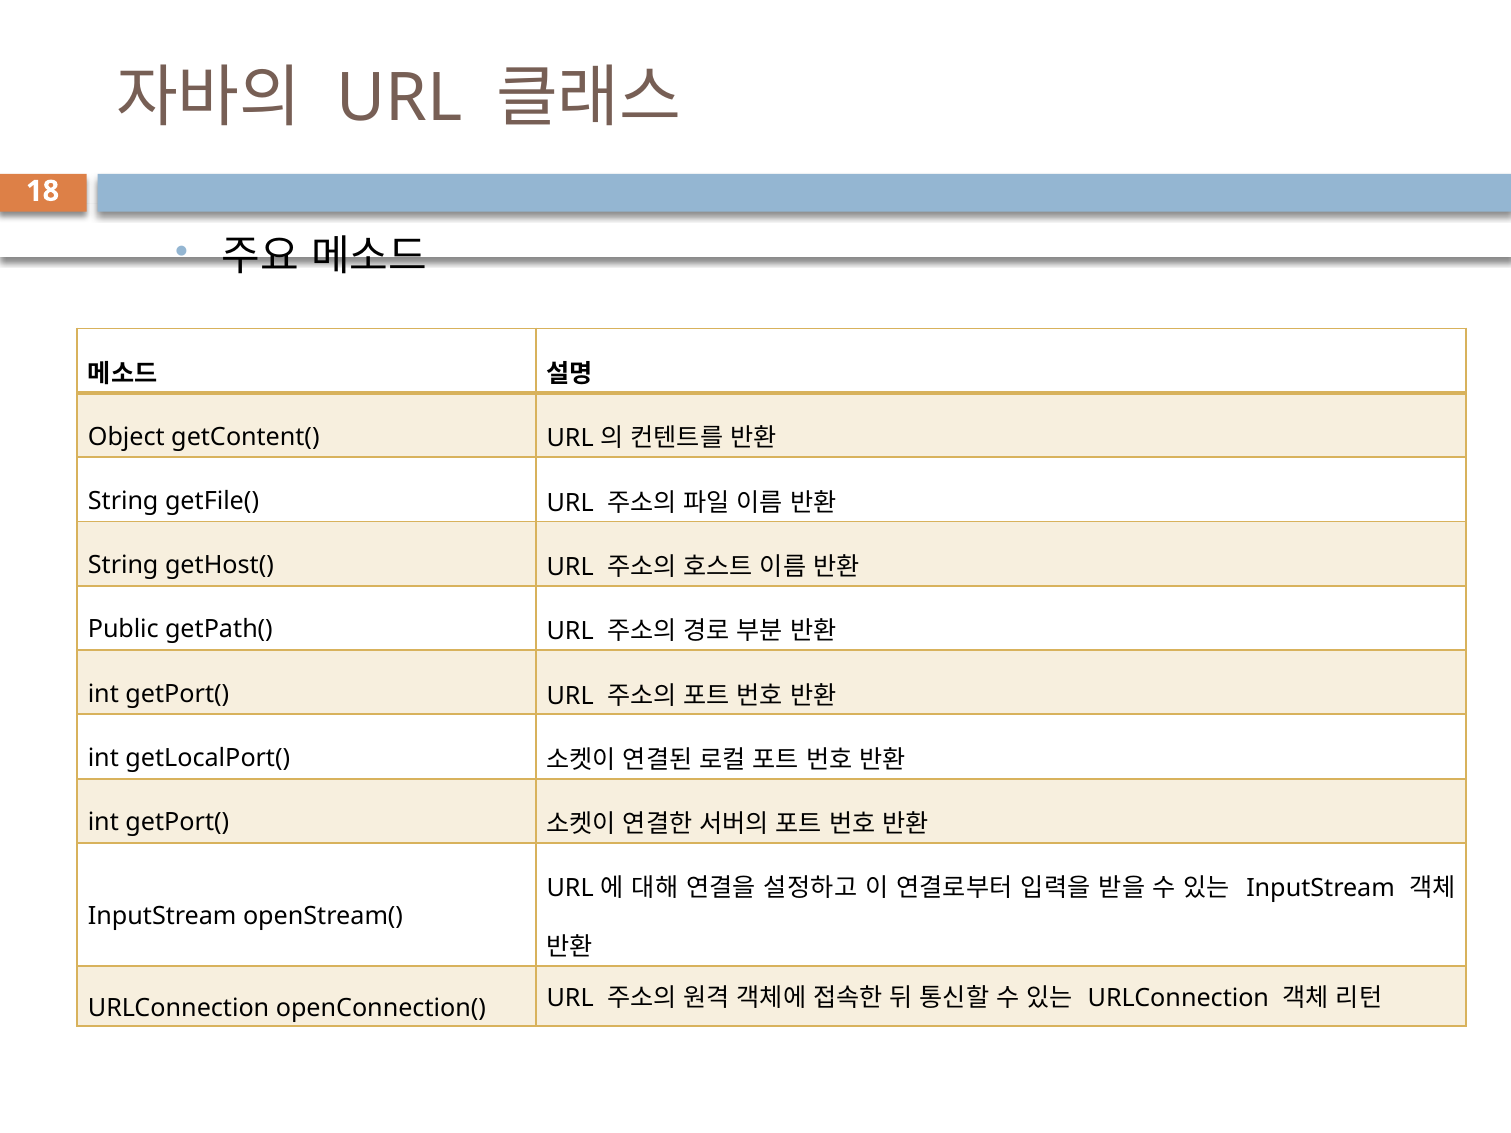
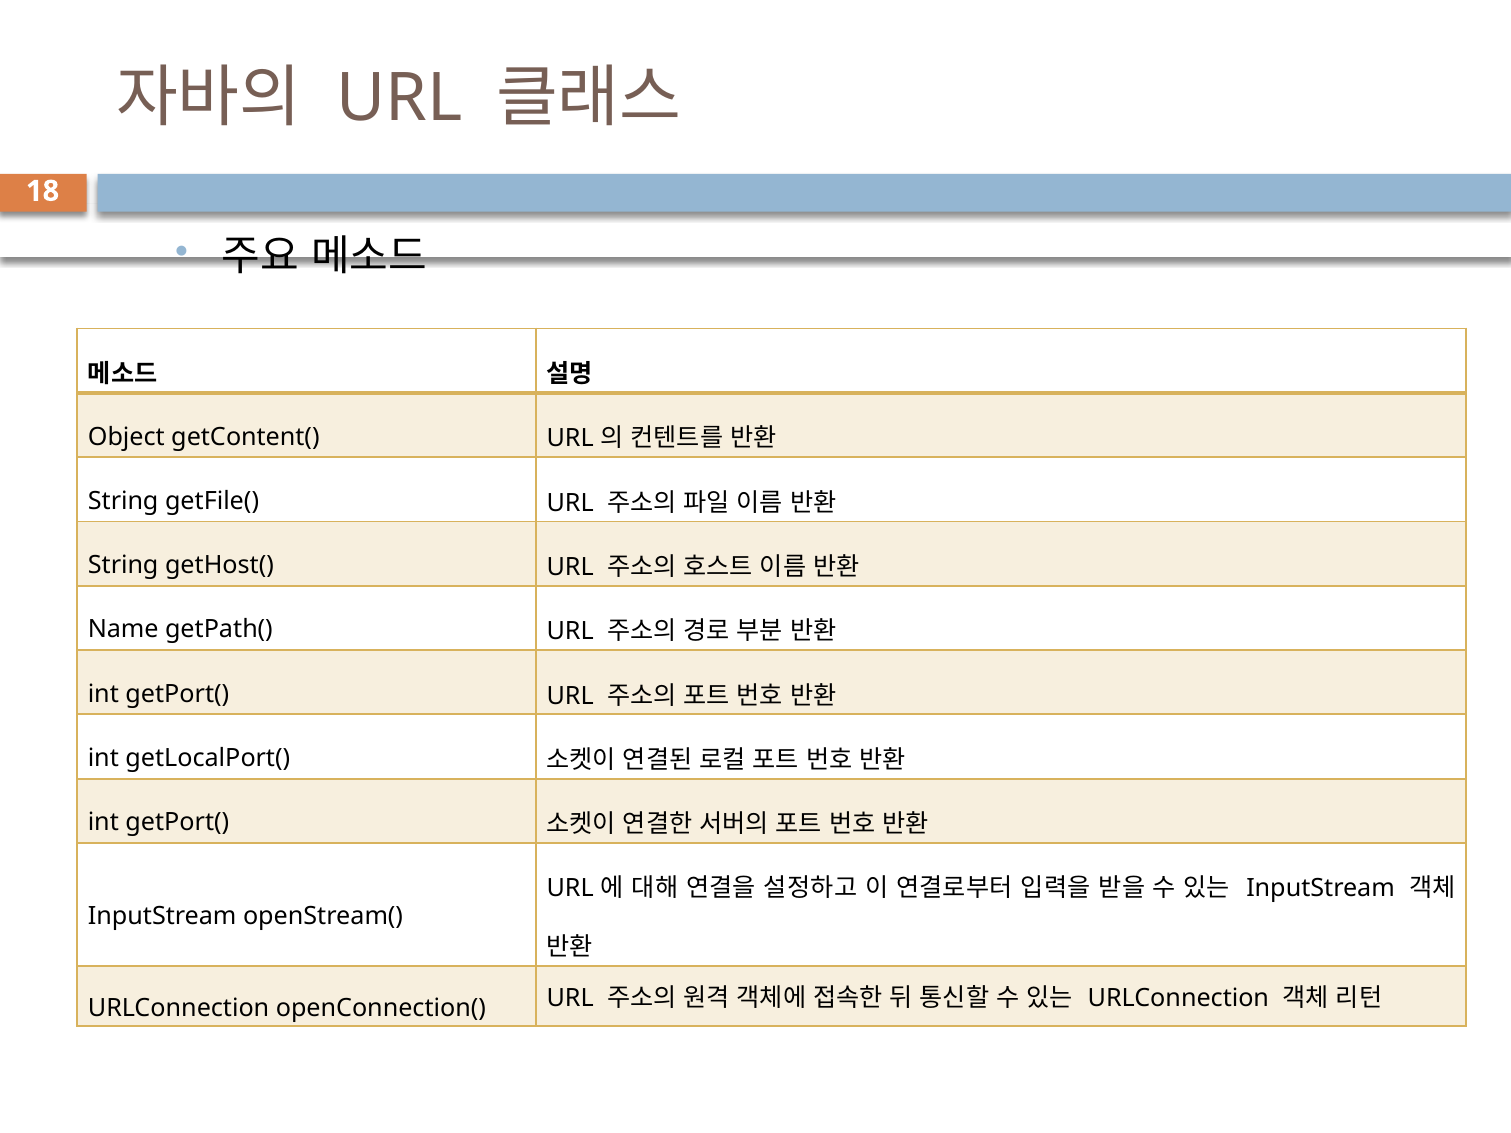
Public: Public -> Name
